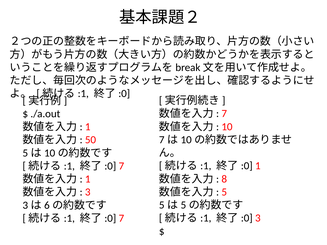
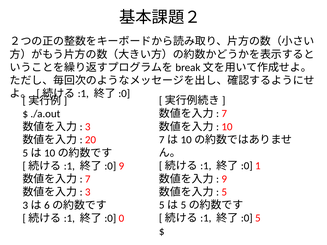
1 at (88, 127): 1 -> 3
50: 50 -> 20
7 at (121, 166): 7 -> 9
8 at (224, 179): 8 -> 9
1 at (88, 179): 1 -> 7
3 at (258, 218): 3 -> 5
7 at (121, 218): 7 -> 0
